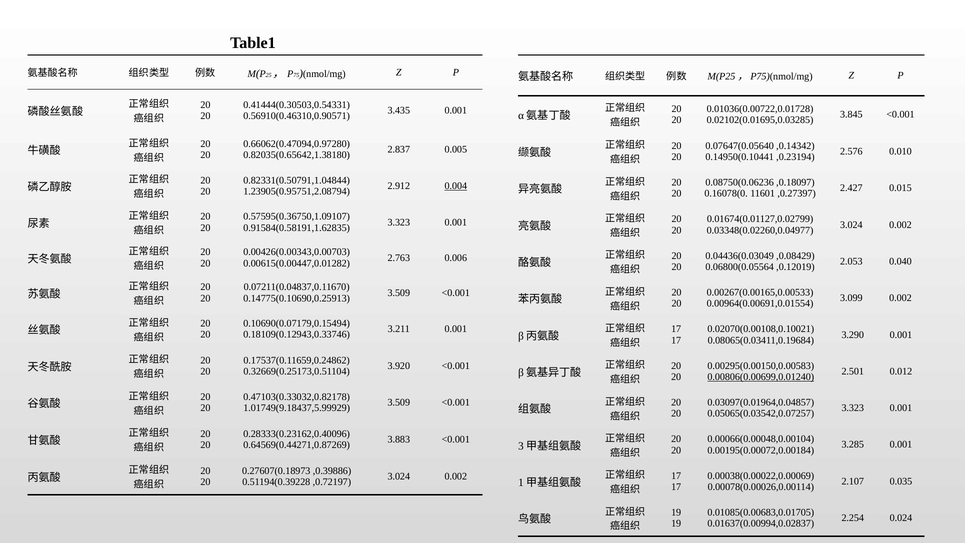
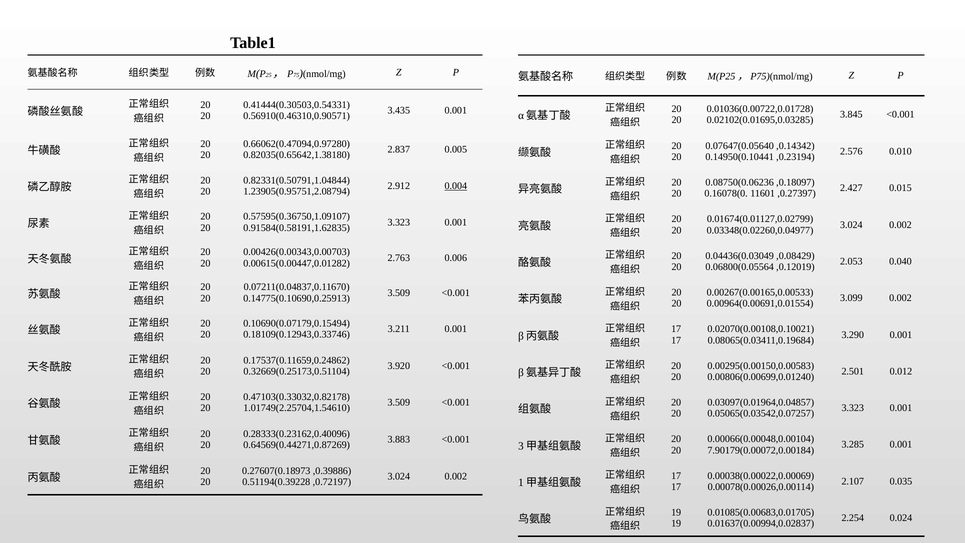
0.00806(0.00699,0.01240 underline: present -> none
1.01749(9.18437,5.99929: 1.01749(9.18437,5.99929 -> 1.01749(2.25704,1.54610
0.00195(0.00072,0.00184: 0.00195(0.00072,0.00184 -> 7.90179(0.00072,0.00184
